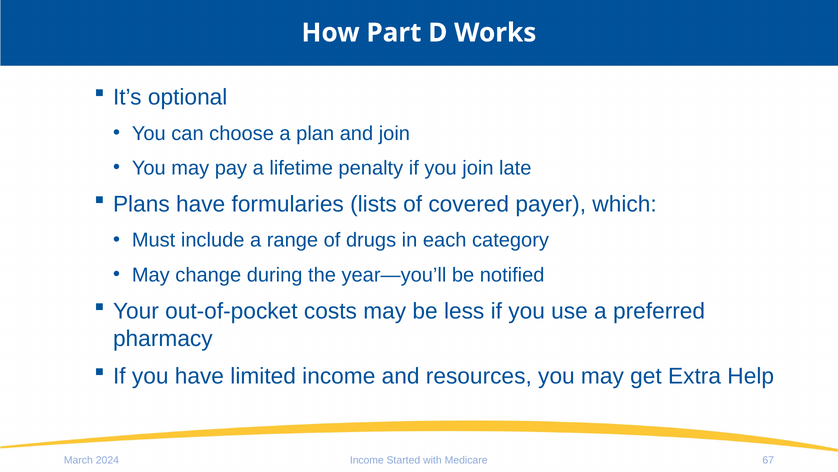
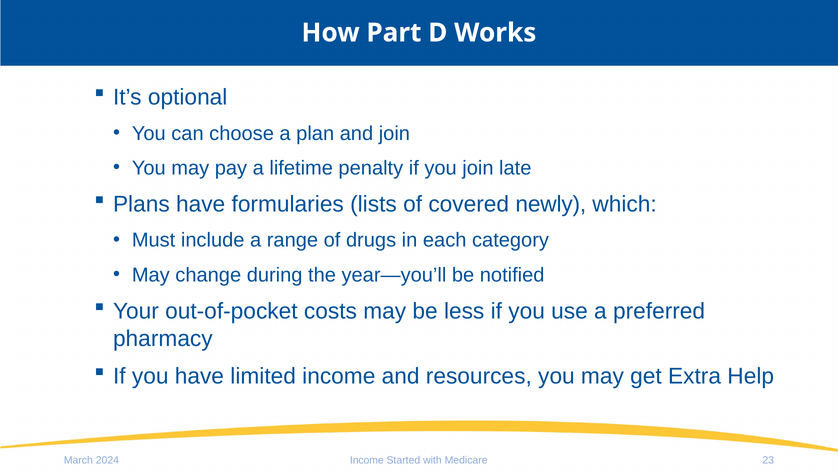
payer: payer -> newly
67: 67 -> 23
